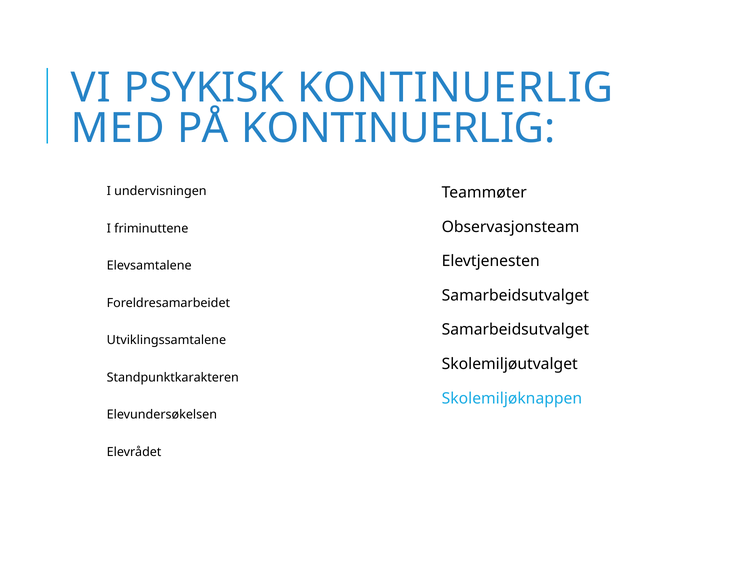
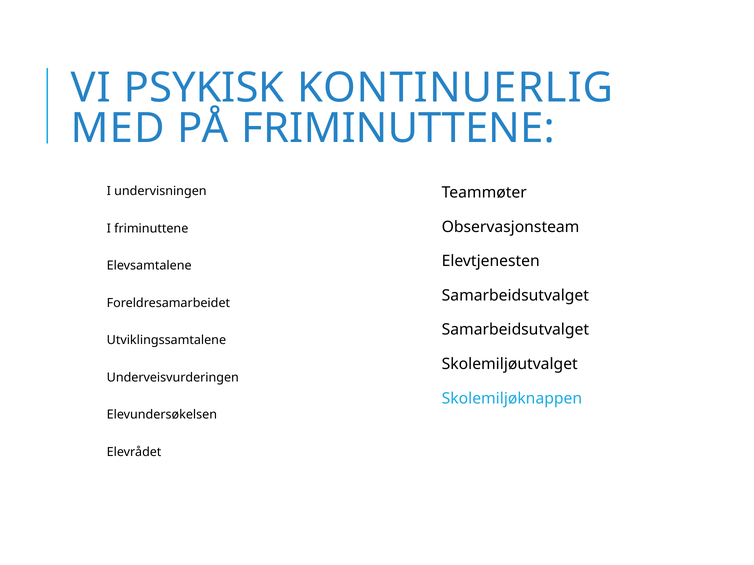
PÅ KONTINUERLIG: KONTINUERLIG -> FRIMINUTTENE
Standpunktkarakteren: Standpunktkarakteren -> Underveisvurderingen
